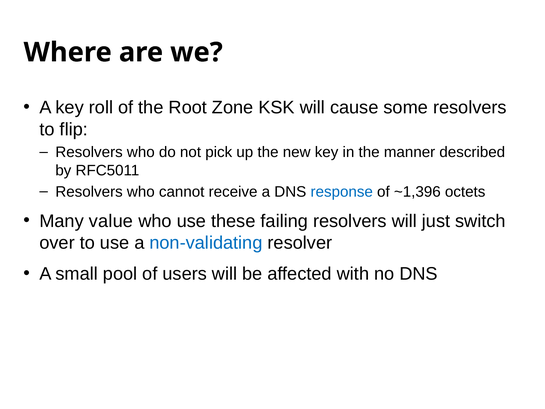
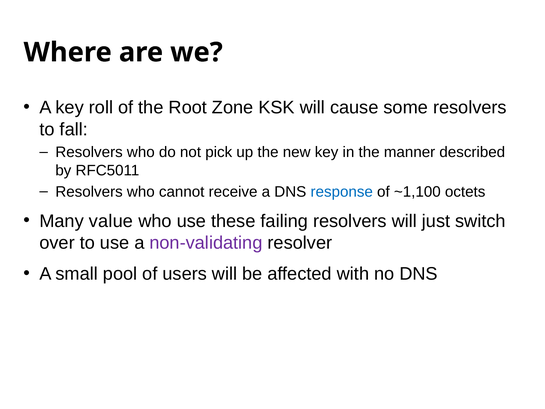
flip: flip -> fall
~1,396: ~1,396 -> ~1,100
non-validating colour: blue -> purple
